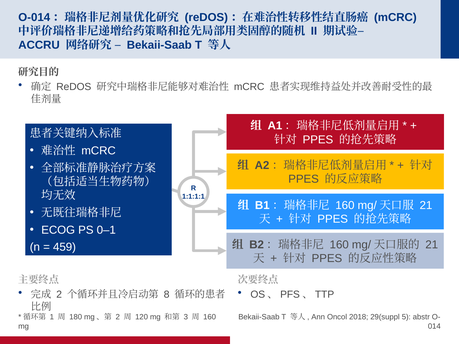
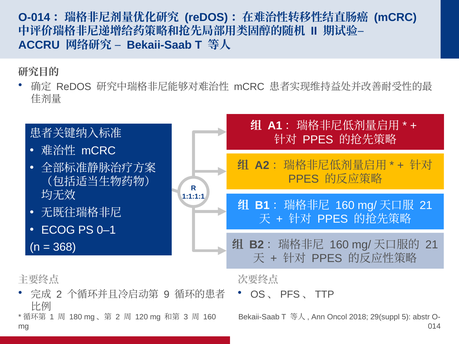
459: 459 -> 368
8: 8 -> 9
